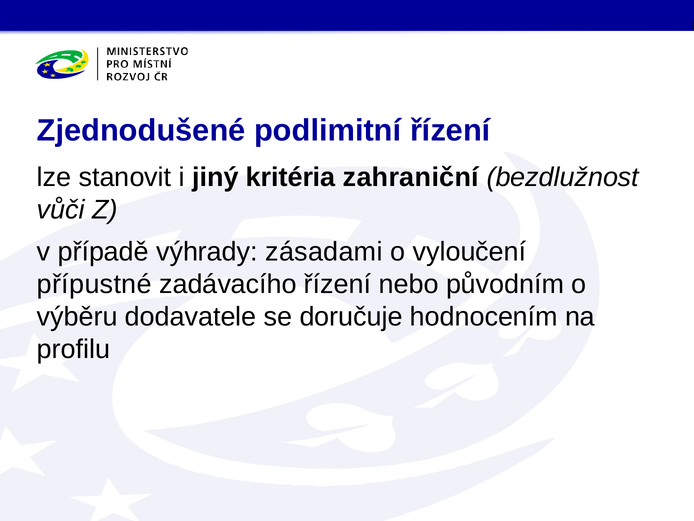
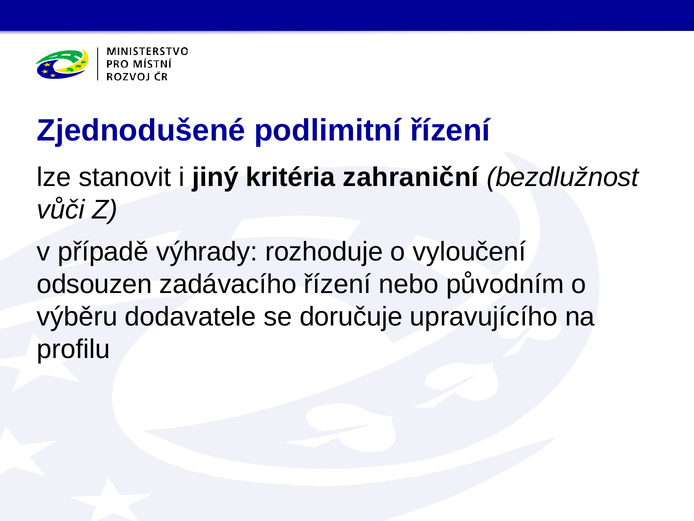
zásadami: zásadami -> rozhoduje
přípustné: přípustné -> odsouzen
hodnocením: hodnocením -> upravujícího
